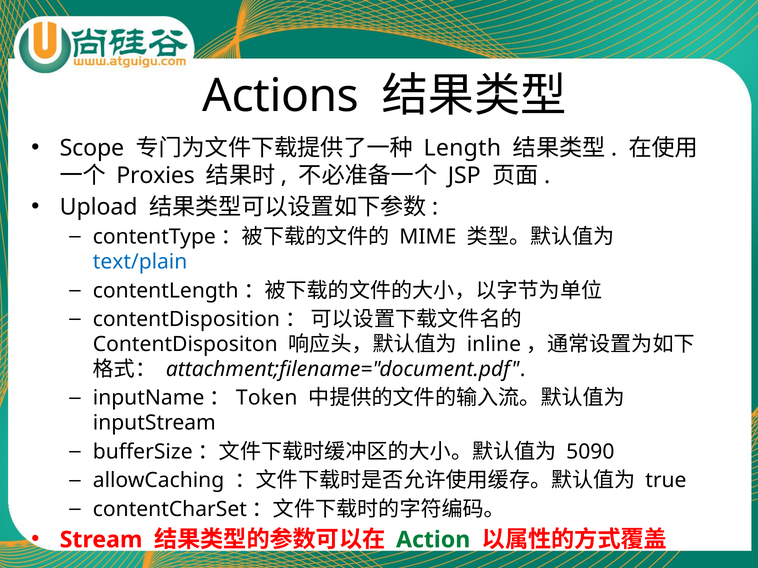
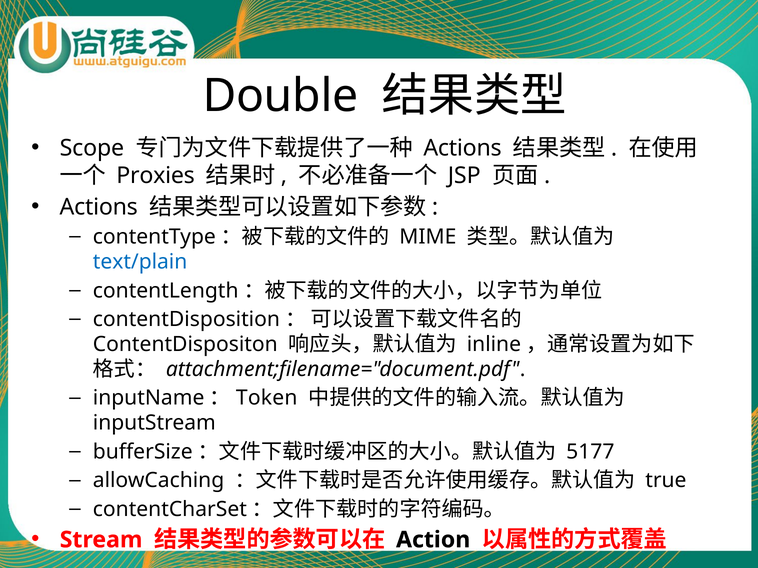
Actions: Actions -> Double
Length at (462, 148): Length -> Actions
Upload at (99, 207): Upload -> Actions
5090: 5090 -> 5177
Action colour: green -> black
